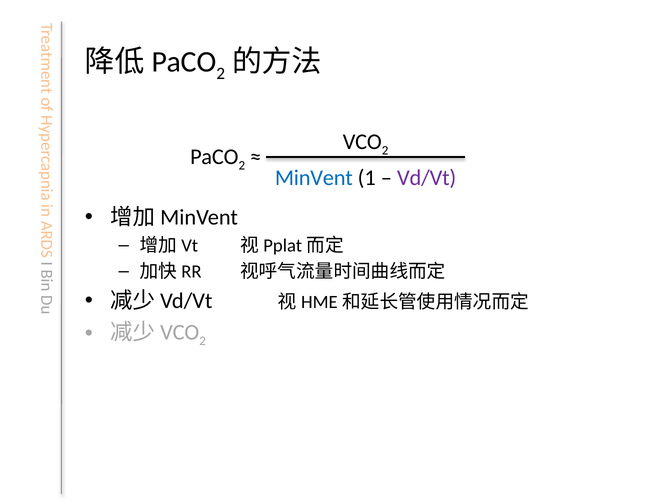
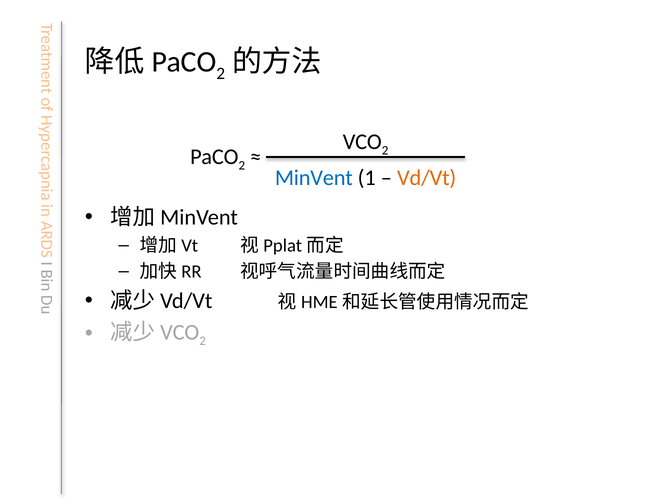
Vd/Vt colour: purple -> orange
